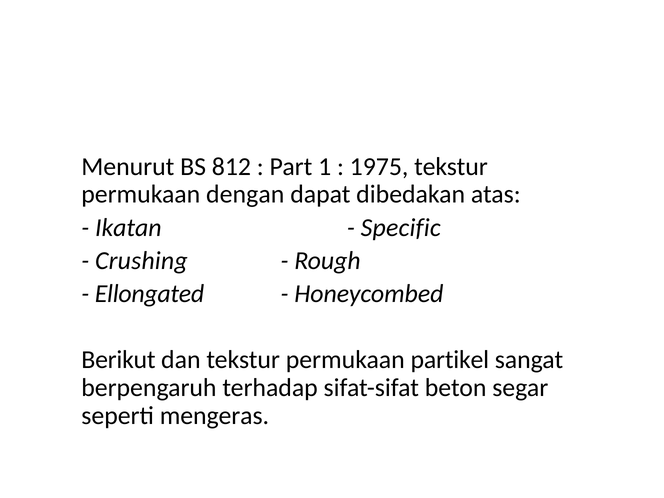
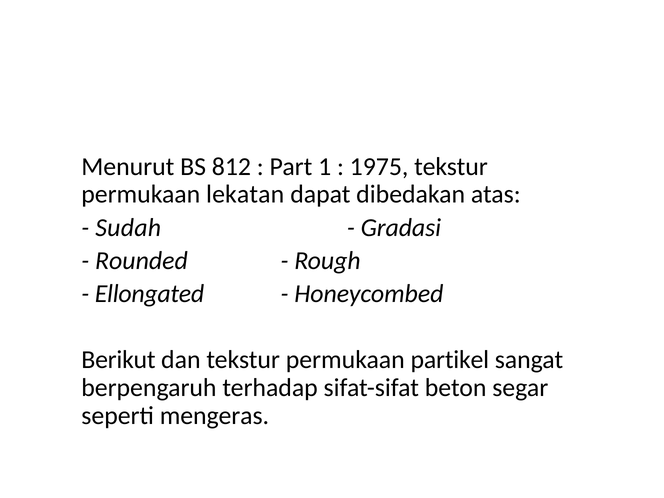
dengan: dengan -> lekatan
Ikatan: Ikatan -> Sudah
Specific: Specific -> Gradasi
Crushing: Crushing -> Rounded
